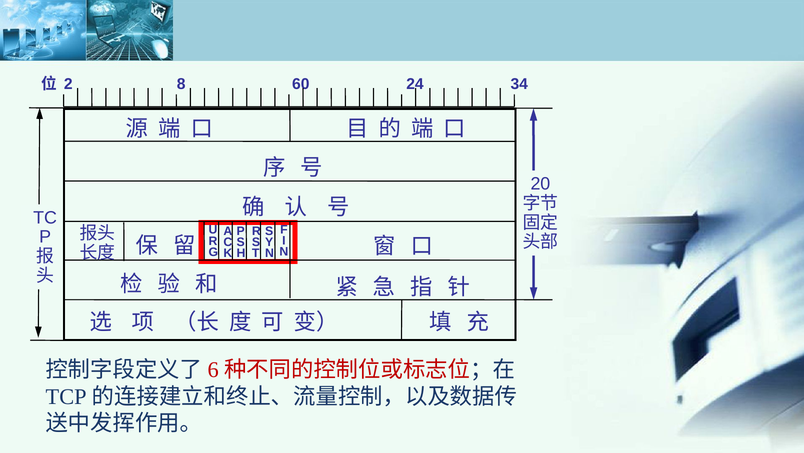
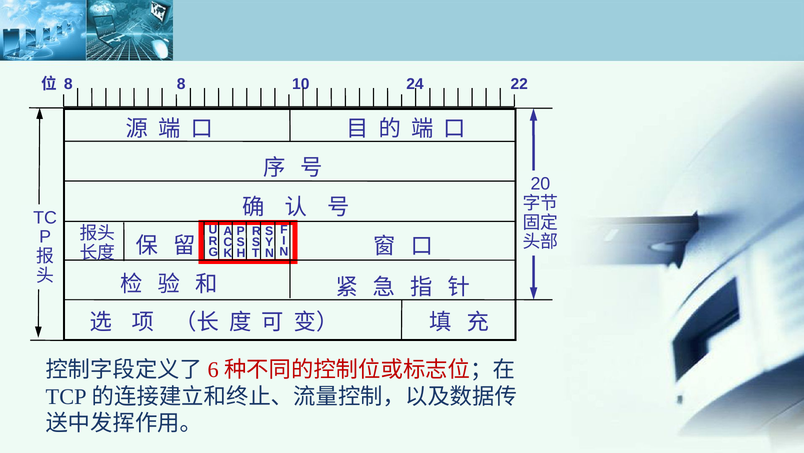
2 at (68, 84): 2 -> 8
60: 60 -> 10
34: 34 -> 22
